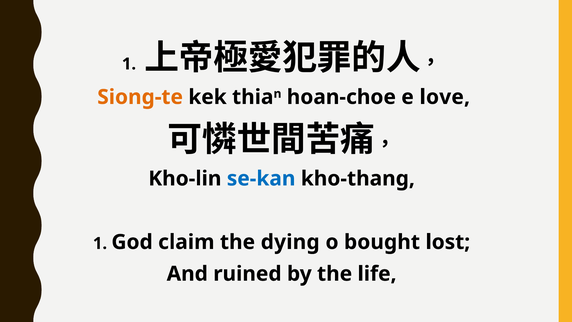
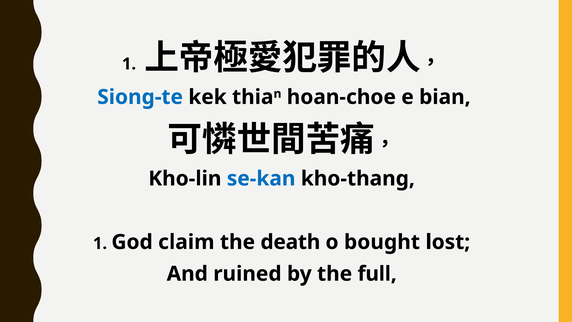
Siong-te colour: orange -> blue
love: love -> bian
dying: dying -> death
life: life -> full
